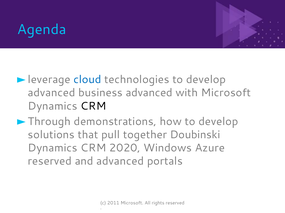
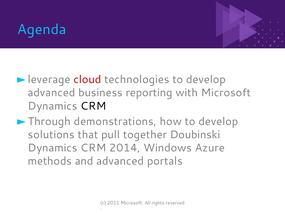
cloud colour: blue -> red
business advanced: advanced -> reporting
2020: 2020 -> 2014
reserved at (50, 162): reserved -> methods
